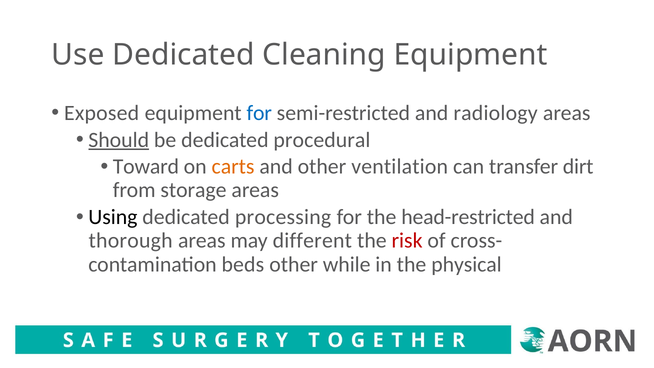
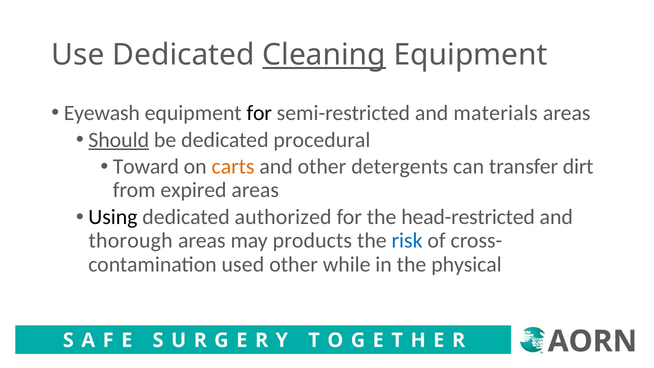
Cleaning underline: none -> present
Exposed: Exposed -> Eyewash
for at (259, 113) colour: blue -> black
radiology: radiology -> materials
ventilation: ventilation -> detergents
storage: storage -> expired
processing: processing -> authorized
different: different -> products
risk colour: red -> blue
beds: beds -> used
